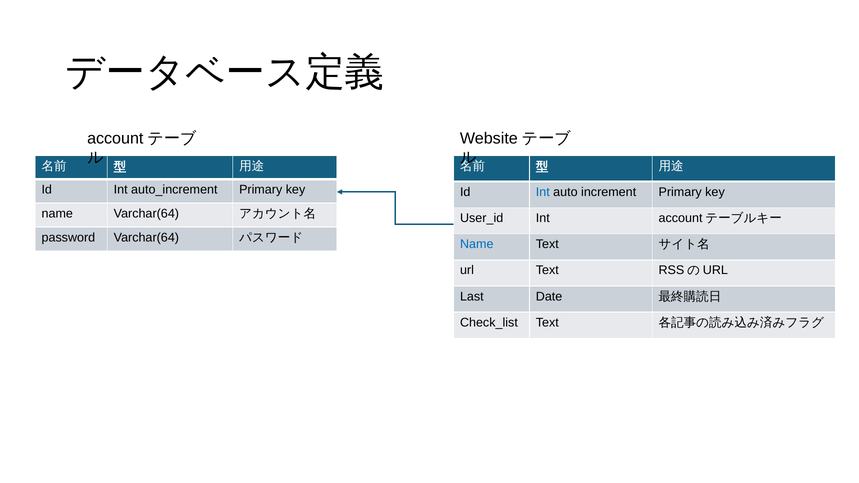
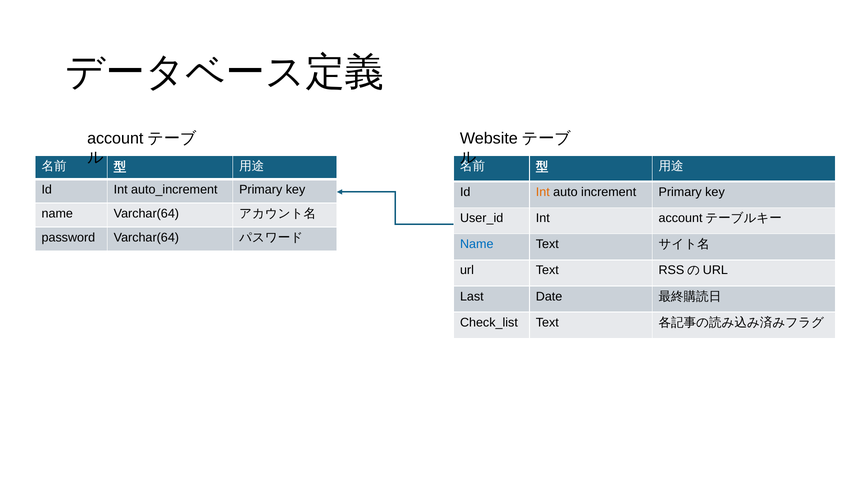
Int at (543, 192) colour: blue -> orange
